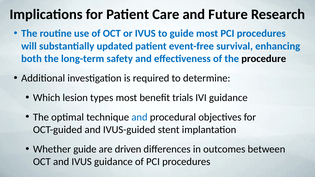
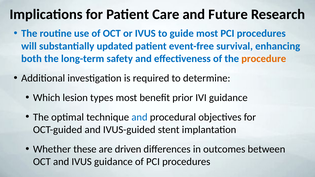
procedure colour: black -> orange
trials: trials -> prior
Whether guide: guide -> these
